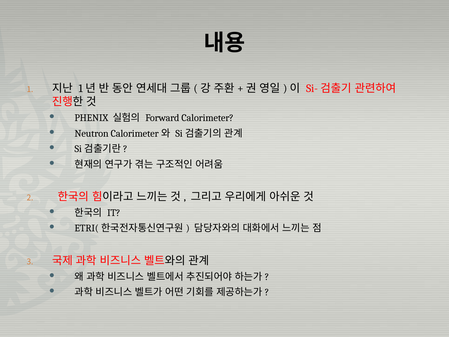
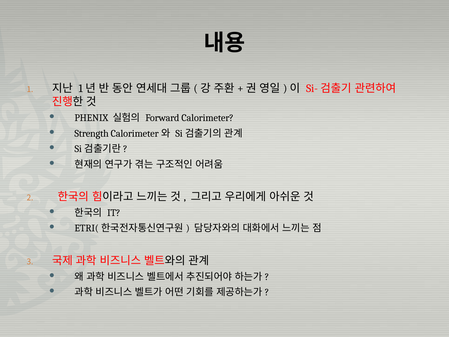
Neutron: Neutron -> Strength
